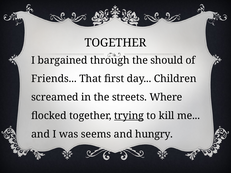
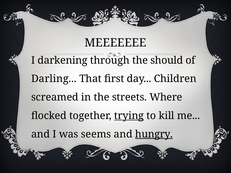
TOGETHER at (115, 43): TOGETHER -> MEEEEEEE
bargained: bargained -> darkening
Friends: Friends -> Darling
hungry underline: none -> present
